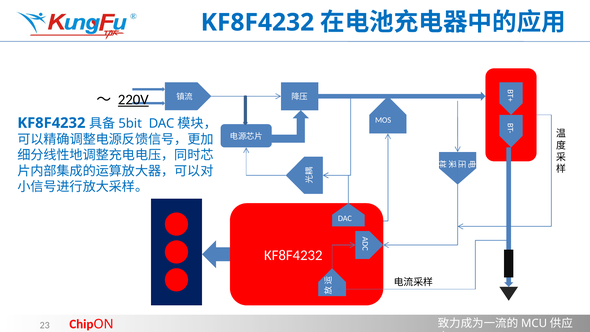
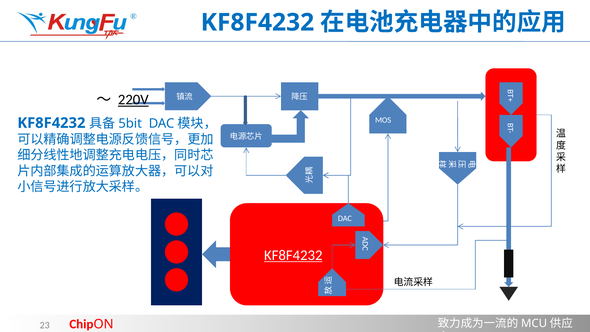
KF8F4232 at (293, 255) underline: none -> present
